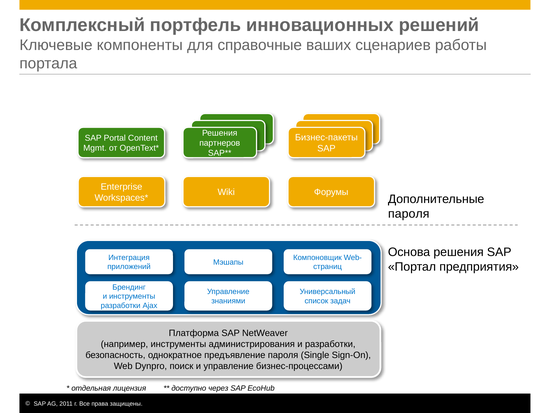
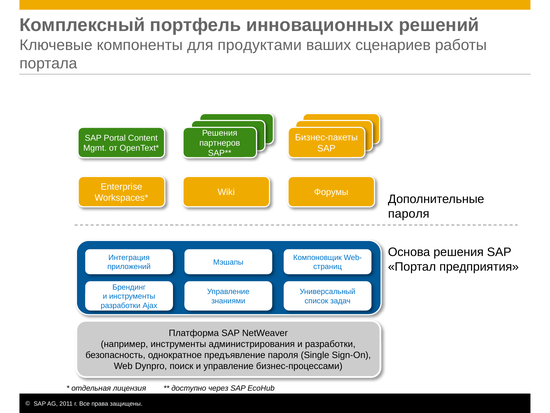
справочные: справочные -> продуктами
